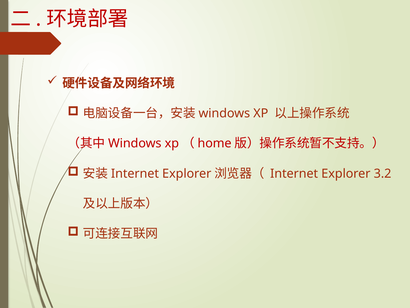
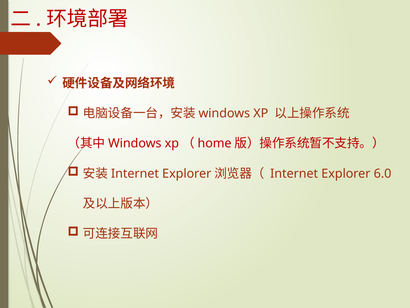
3.2: 3.2 -> 6.0
